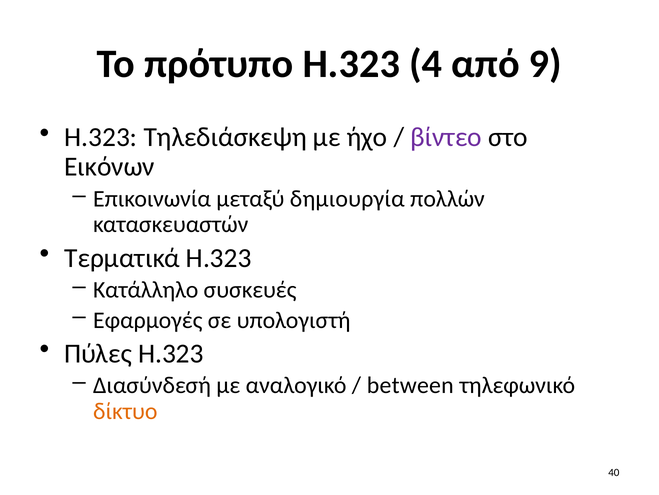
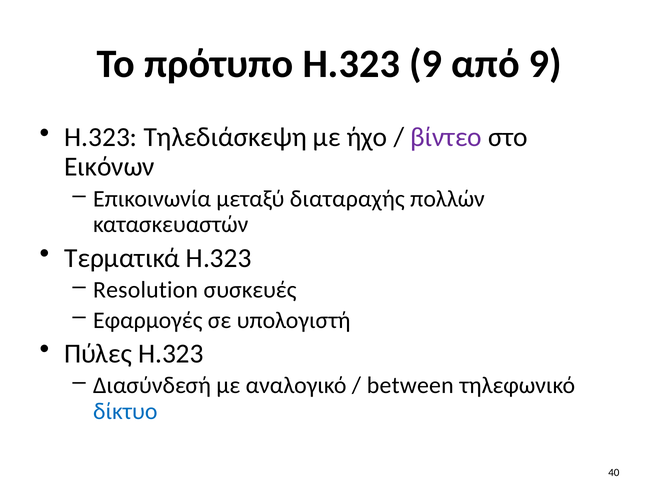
H.323 4: 4 -> 9
δημιουργία: δημιουργία -> διαταραχής
Κατάλληλο: Κατάλληλο -> Resolution
δίκτυο colour: orange -> blue
